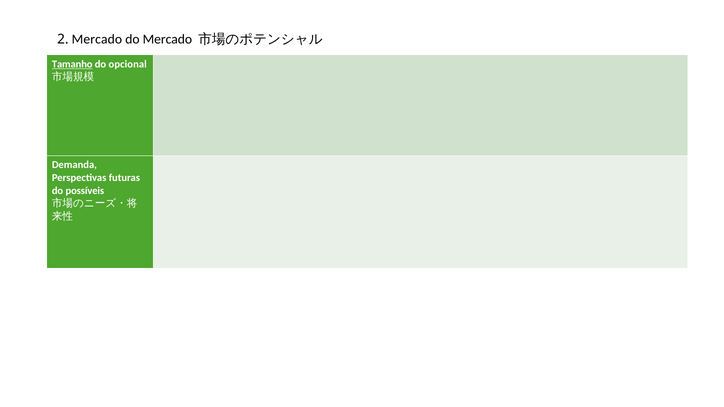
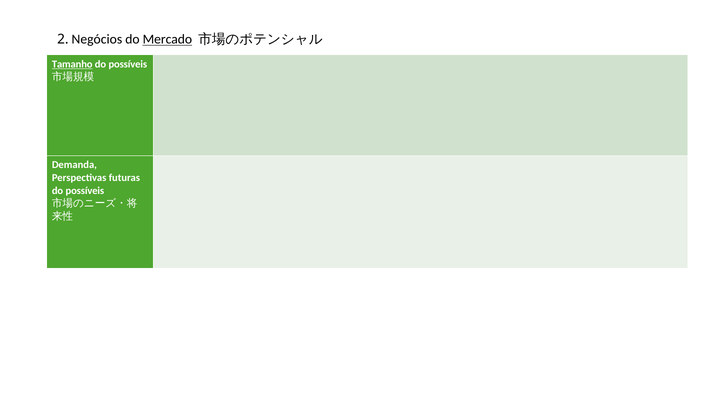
2 Mercado: Mercado -> Negócios
Mercado at (167, 39) underline: none -> present
opcional at (128, 64): opcional -> possíveis
